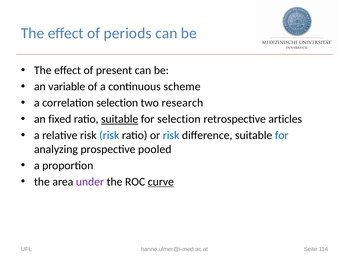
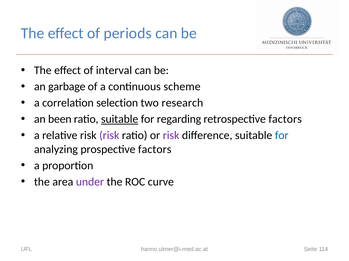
present: present -> interval
variable: variable -> garbage
fixed: fixed -> been
for selection: selection -> regarding
retrospective articles: articles -> factors
risk at (109, 136) colour: blue -> purple
risk at (171, 136) colour: blue -> purple
prospective pooled: pooled -> factors
curve underline: present -> none
